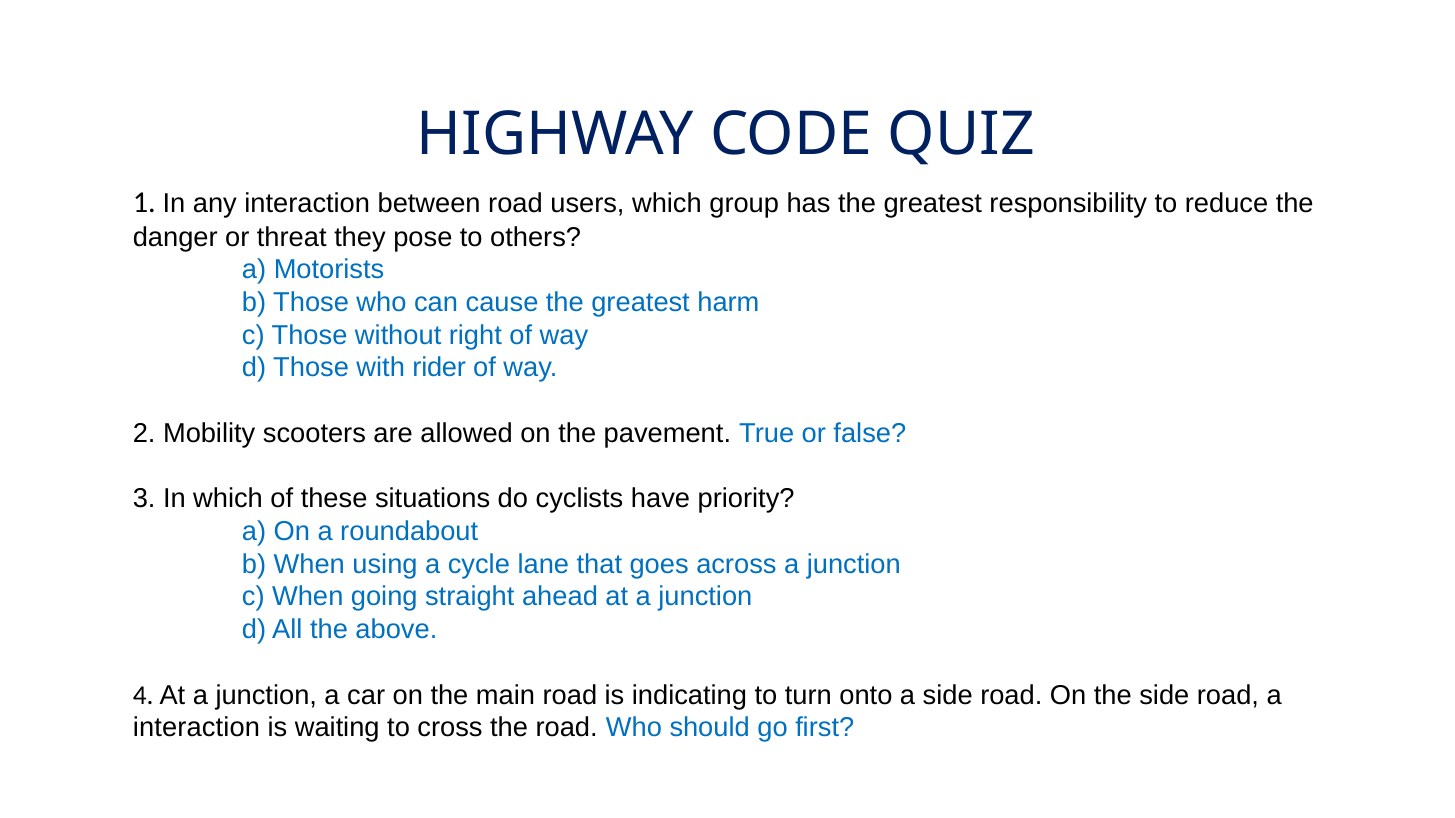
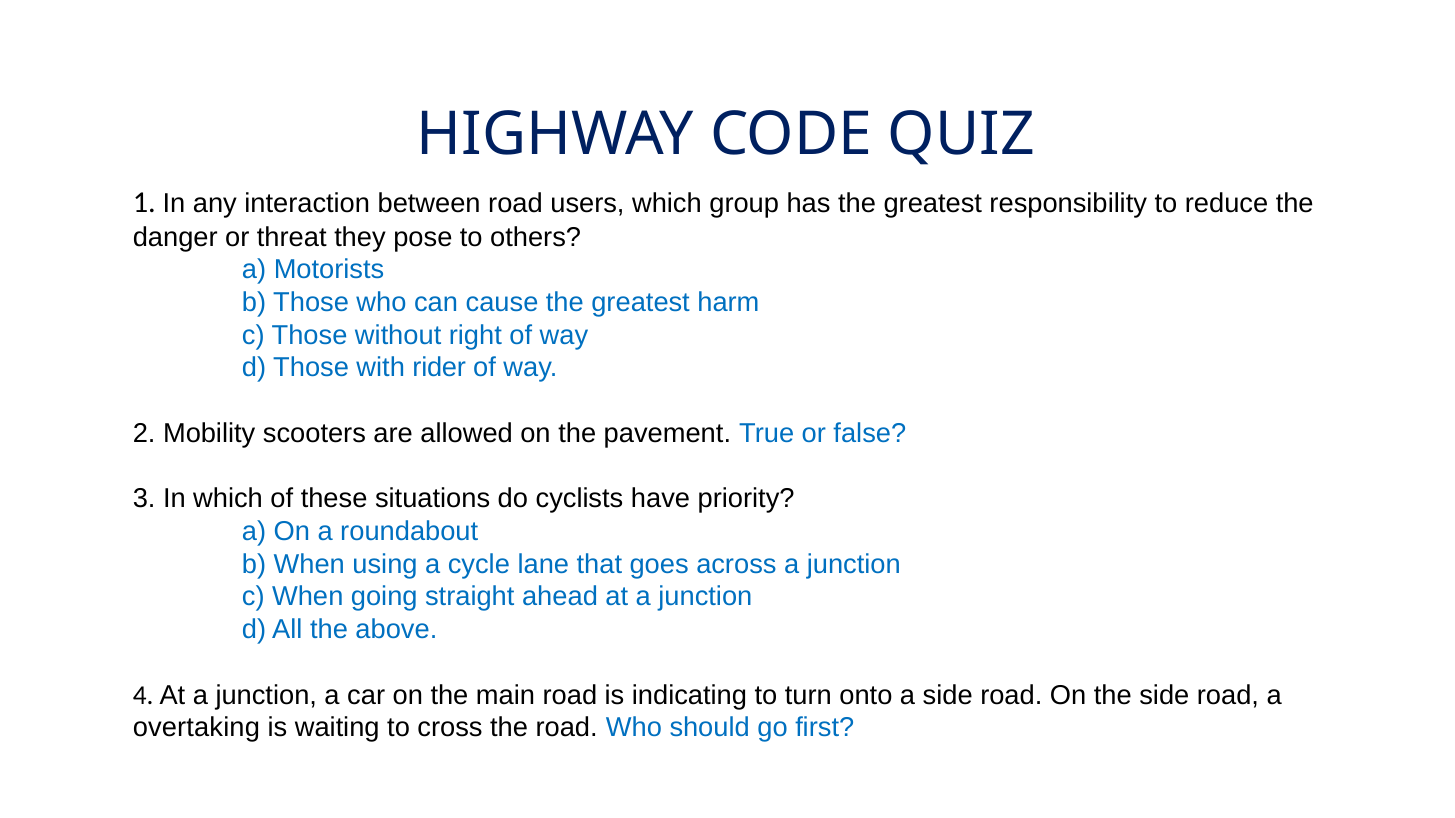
interaction at (196, 728): interaction -> overtaking
